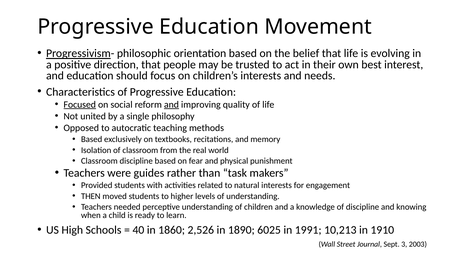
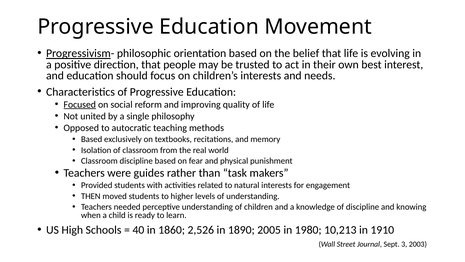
and at (171, 104) underline: present -> none
6025: 6025 -> 2005
1991: 1991 -> 1980
